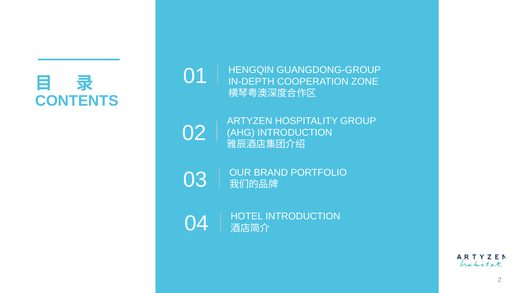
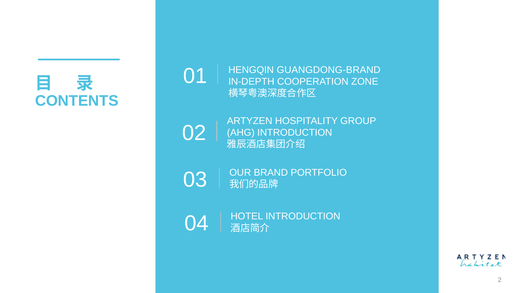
GUANGDONG-GROUP: GUANGDONG-GROUP -> GUANGDONG-BRAND
